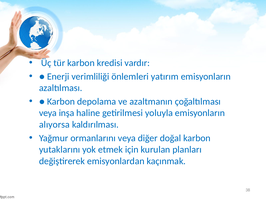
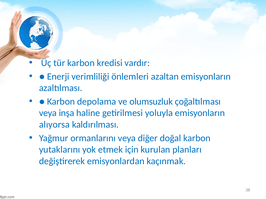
yatırım: yatırım -> azaltan
azaltmanın: azaltmanın -> olumsuzluk
